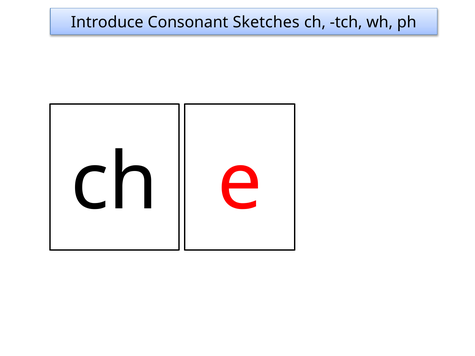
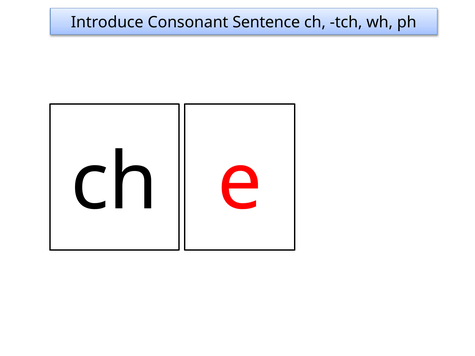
Sketches: Sketches -> Sentence
